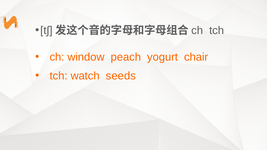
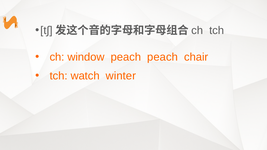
peach yogurt: yogurt -> peach
seeds: seeds -> winter
